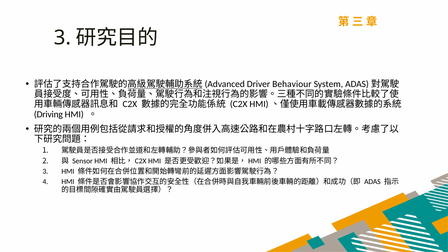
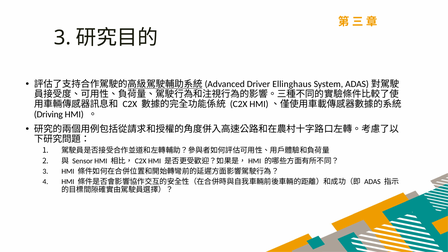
Behaviour: Behaviour -> Ellinghaus
